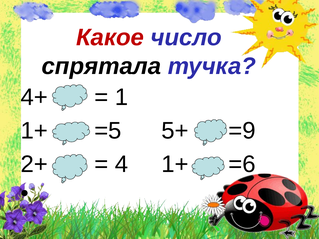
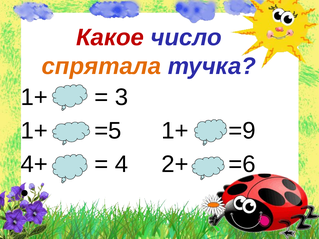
спрятала colour: black -> orange
4+ at (34, 97): 4+ -> 1+
1: 1 -> 3
=5 5+: 5+ -> 1+
2+: 2+ -> 4+
4 1+: 1+ -> 2+
